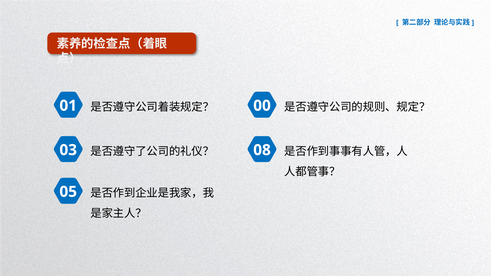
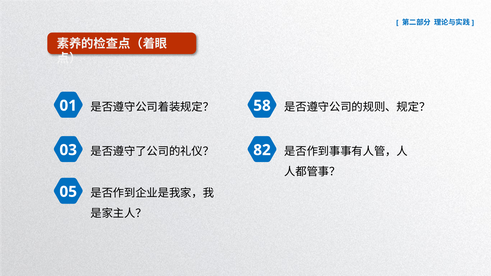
00: 00 -> 58
08: 08 -> 82
